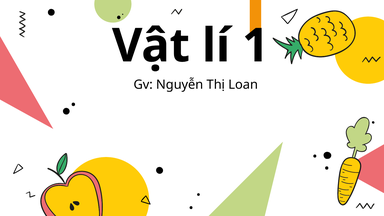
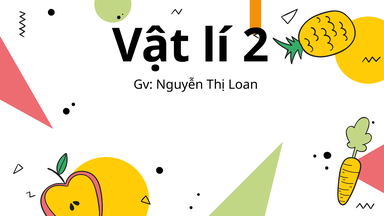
1: 1 -> 2
